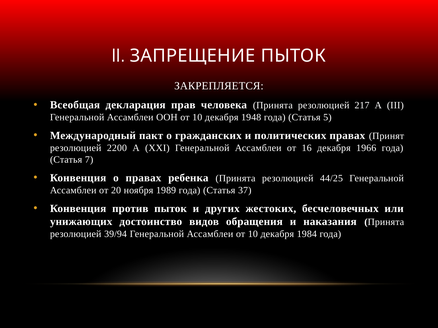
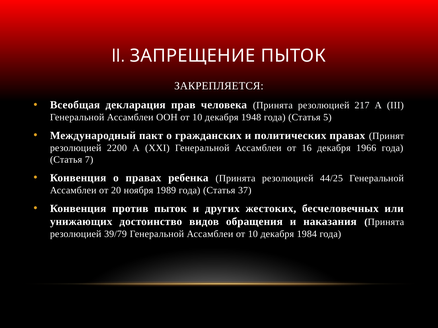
39/94: 39/94 -> 39/79
